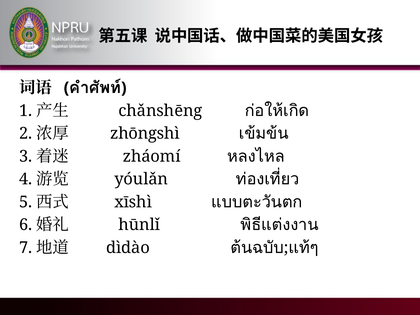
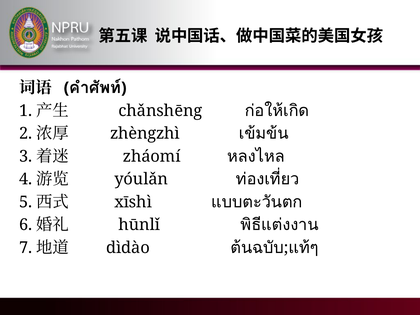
zhōngshì: zhōngshì -> zhèngzhì
